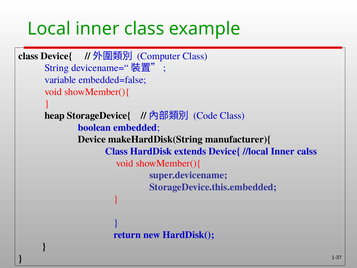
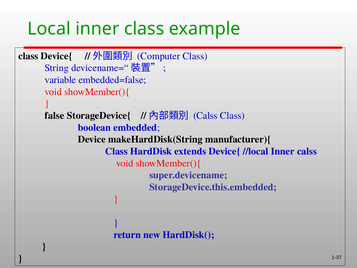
heap: heap -> false
Code at (205, 116): Code -> Calss
